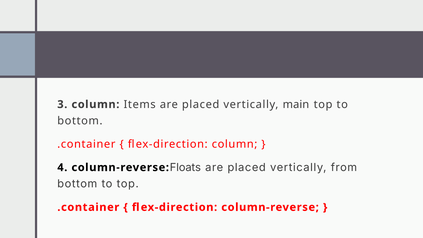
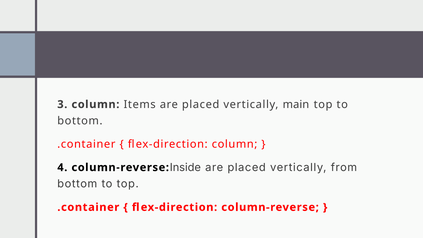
Floats: Floats -> Inside
